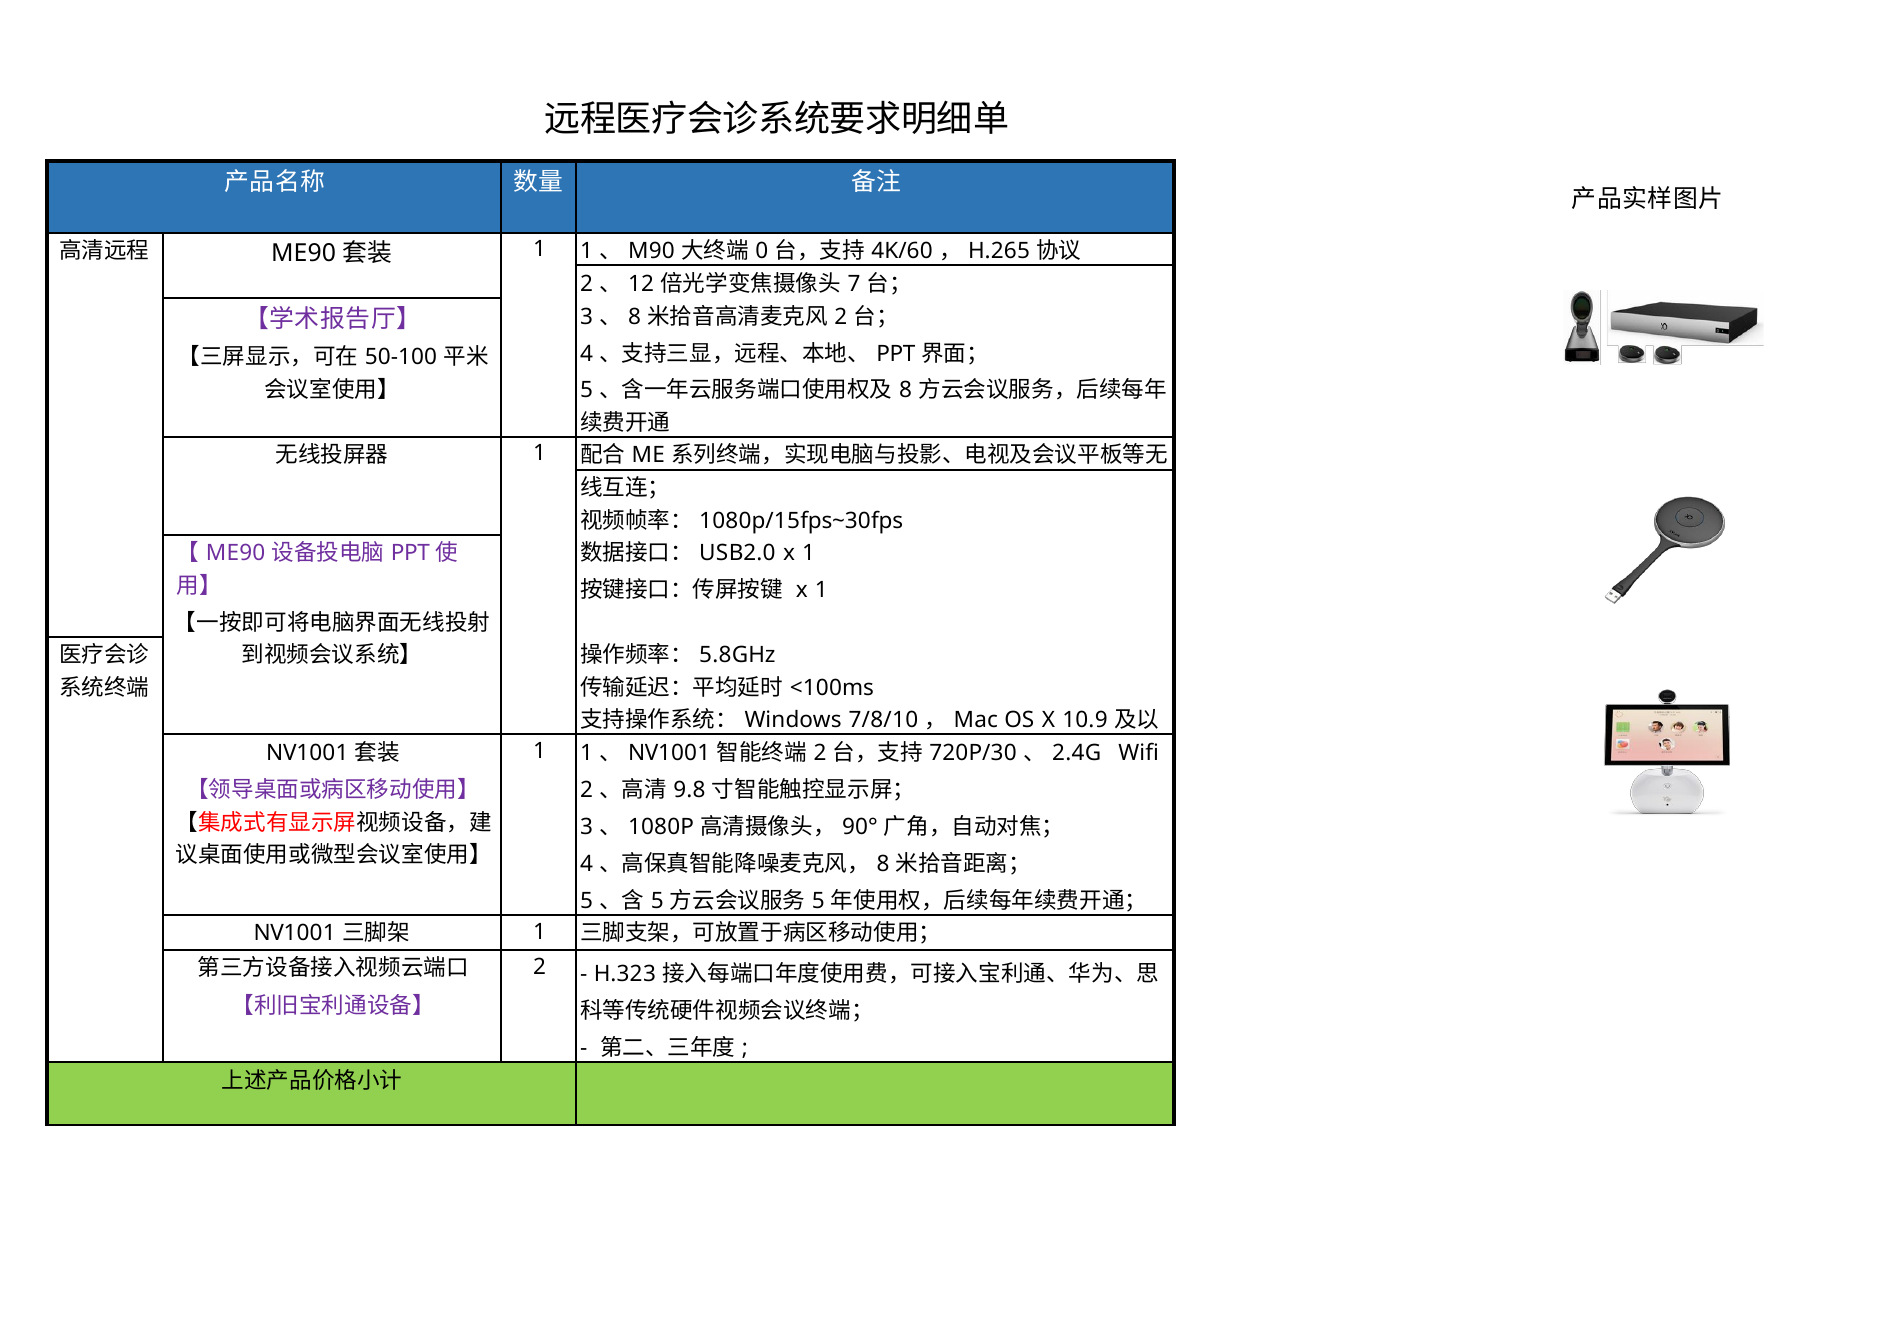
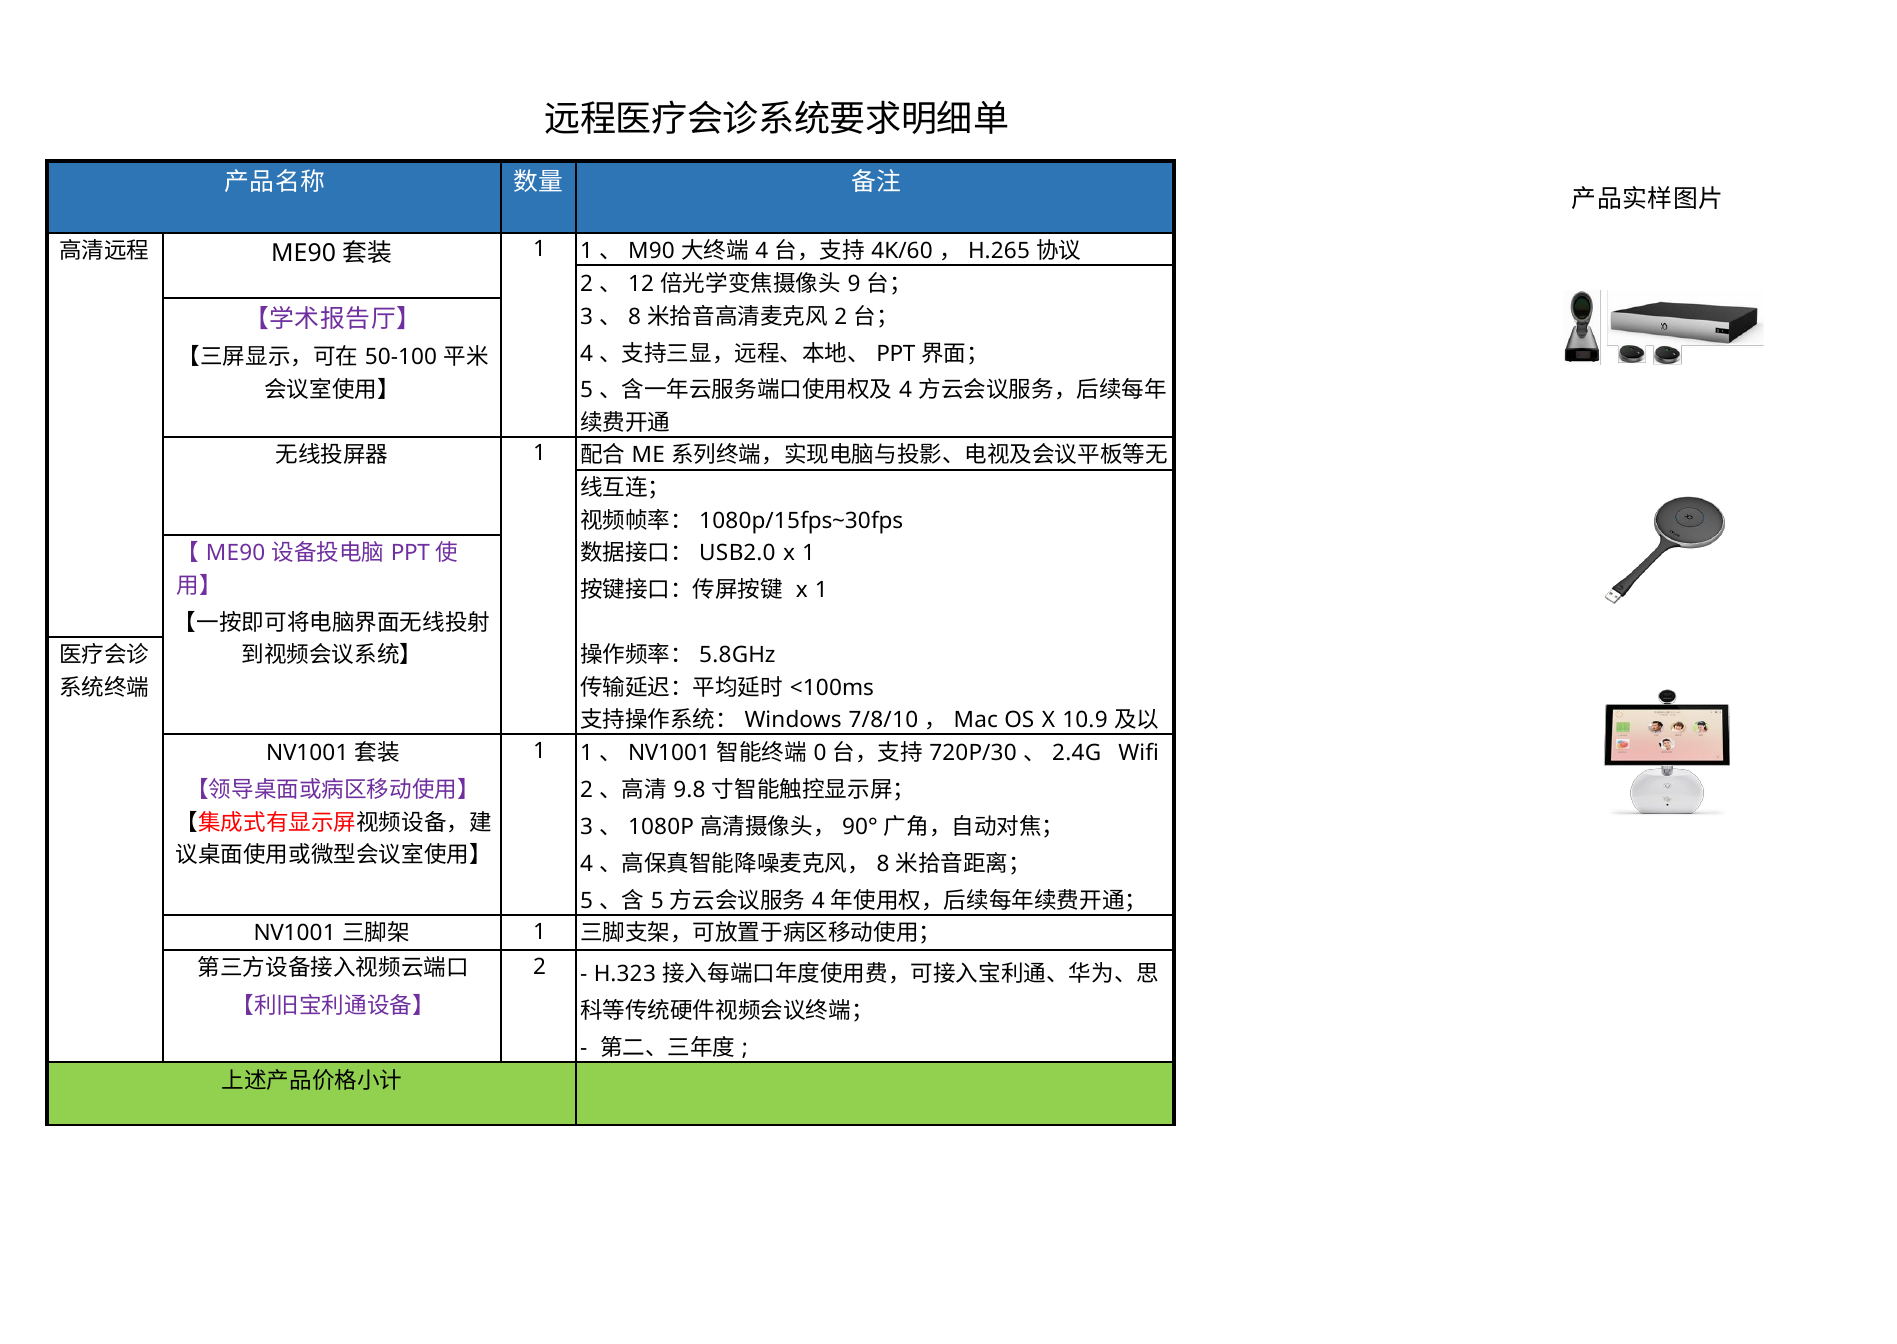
0 at (762, 251): 0 -> 4
7: 7 -> 9
8 at (906, 390): 8 -> 4
2 at (820, 753): 2 -> 0
5 at (818, 901): 5 -> 4
